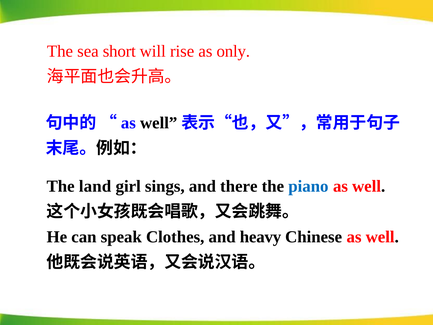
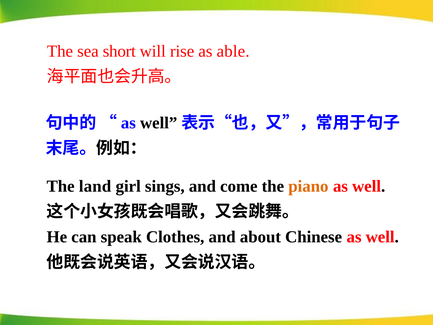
only: only -> able
there: there -> come
piano colour: blue -> orange
heavy: heavy -> about
